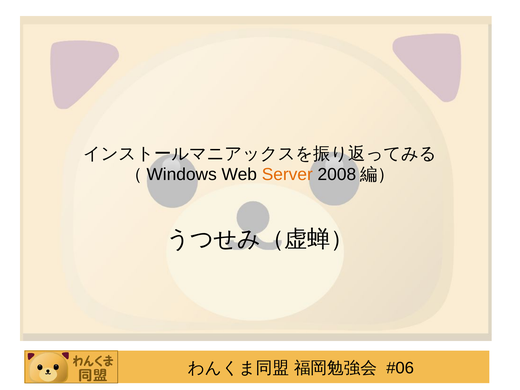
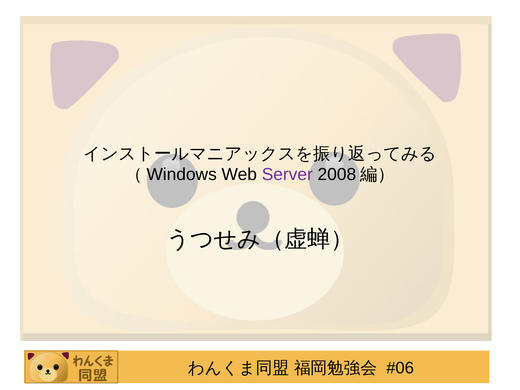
Server colour: orange -> purple
